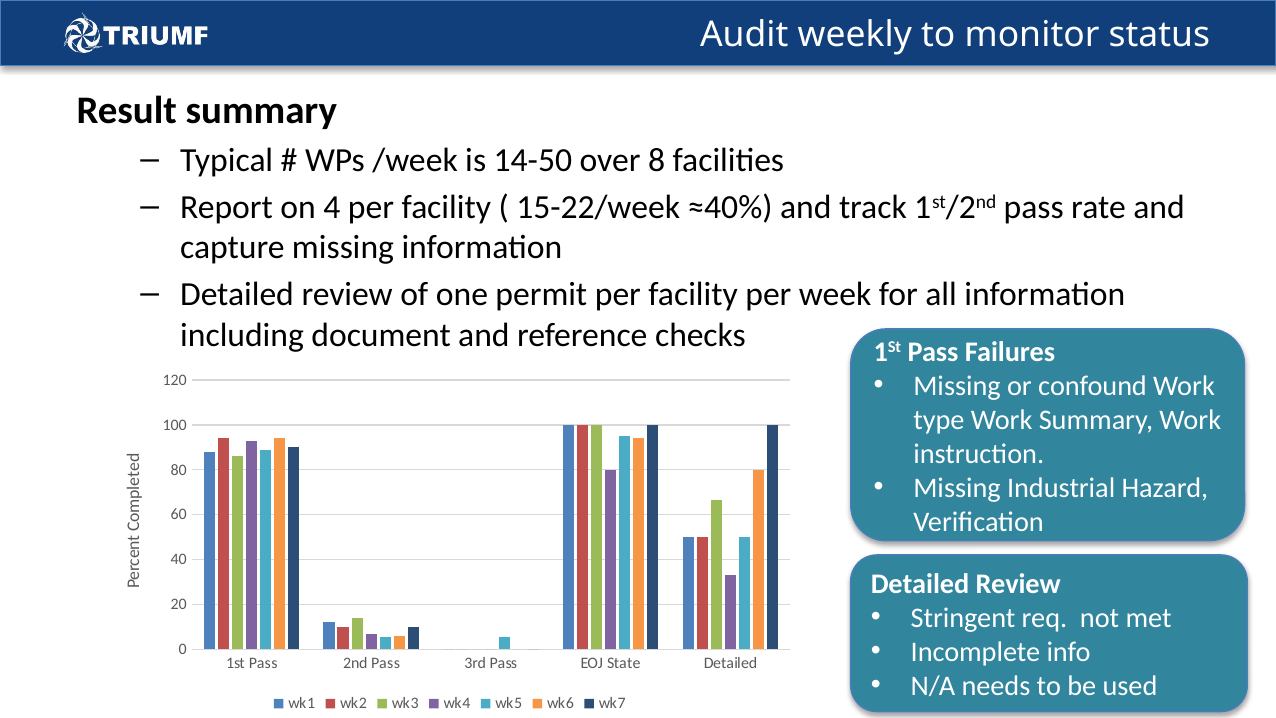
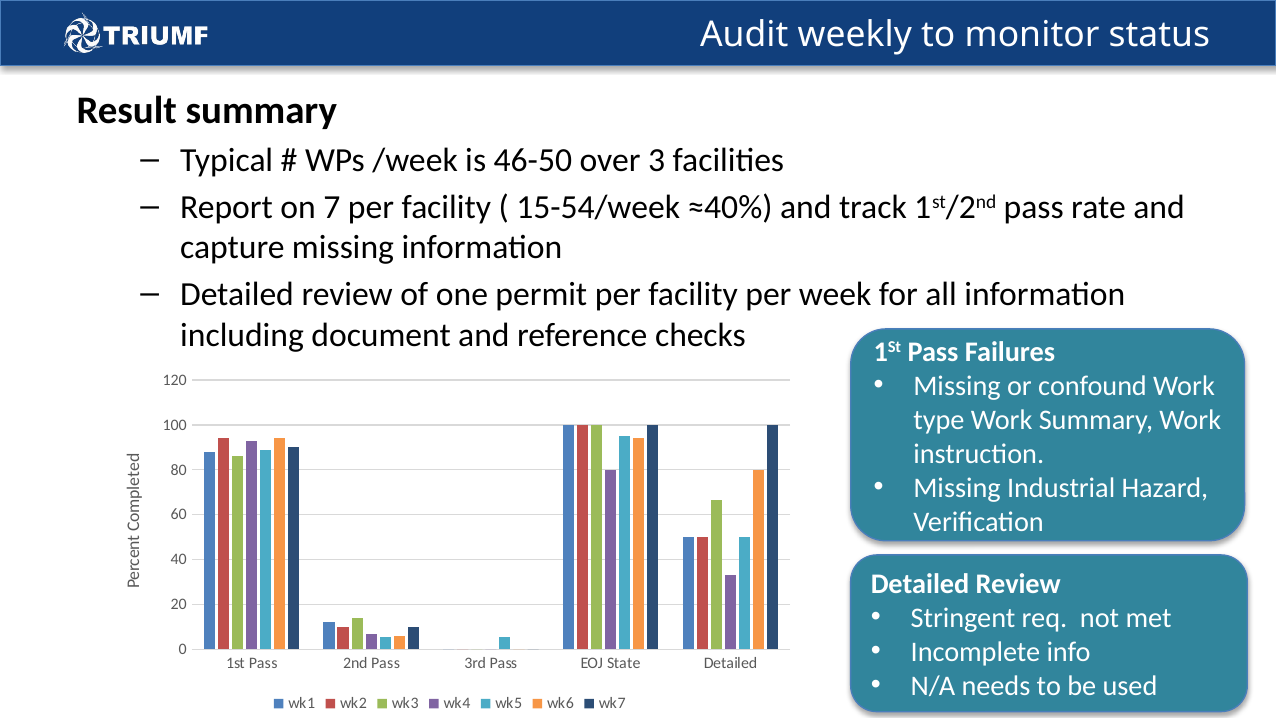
14-50: 14-50 -> 46-50
8: 8 -> 3
4: 4 -> 7
15-22/week: 15-22/week -> 15-54/week
